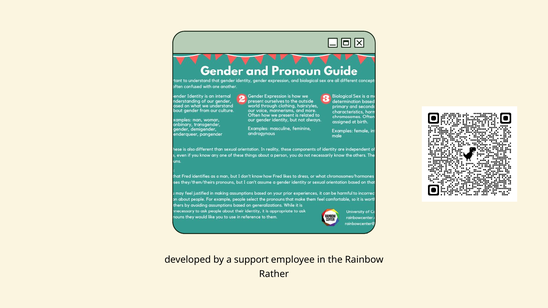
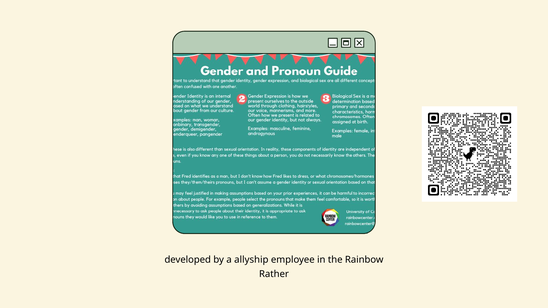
support: support -> allyship
